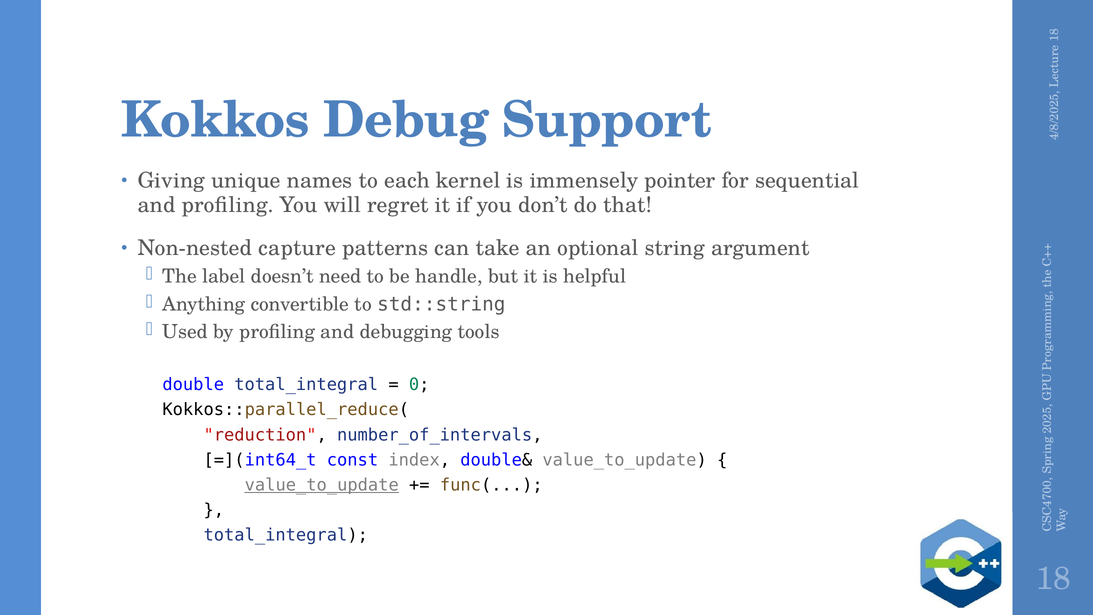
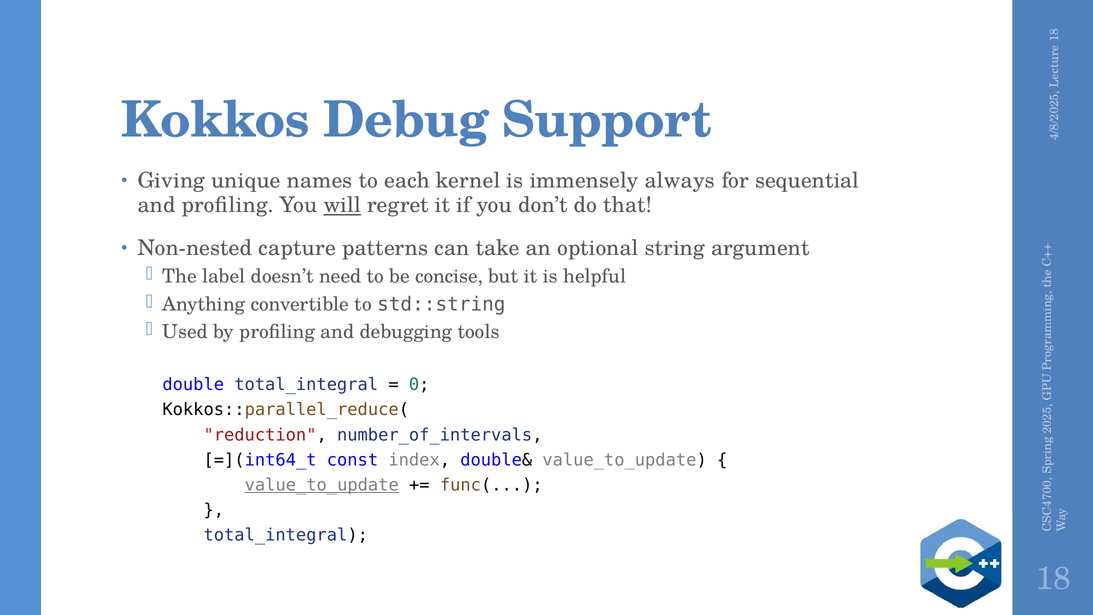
pointer: pointer -> always
will underline: none -> present
handle: handle -> concise
